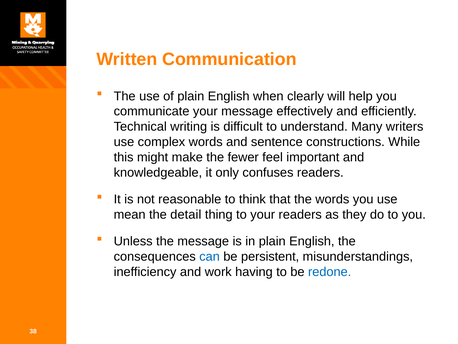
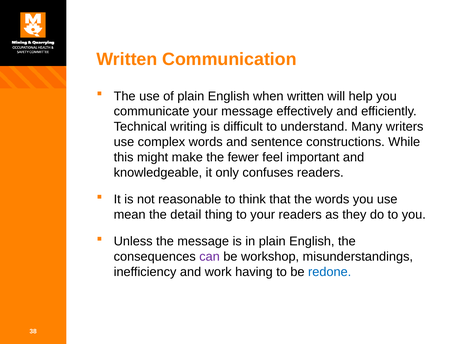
when clearly: clearly -> written
can colour: blue -> purple
persistent: persistent -> workshop
